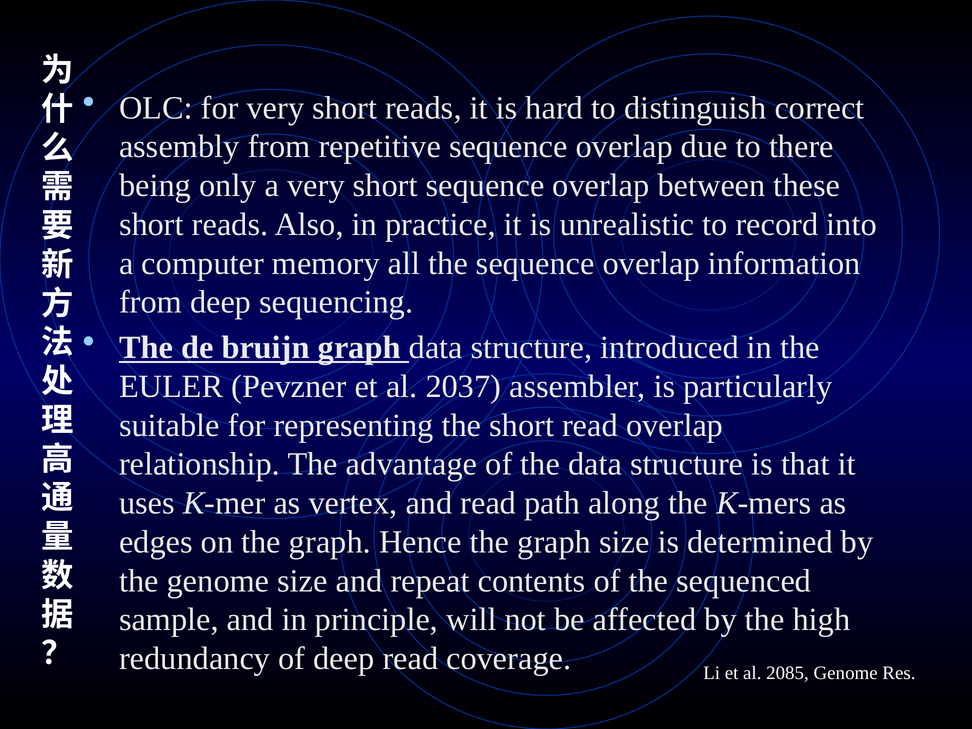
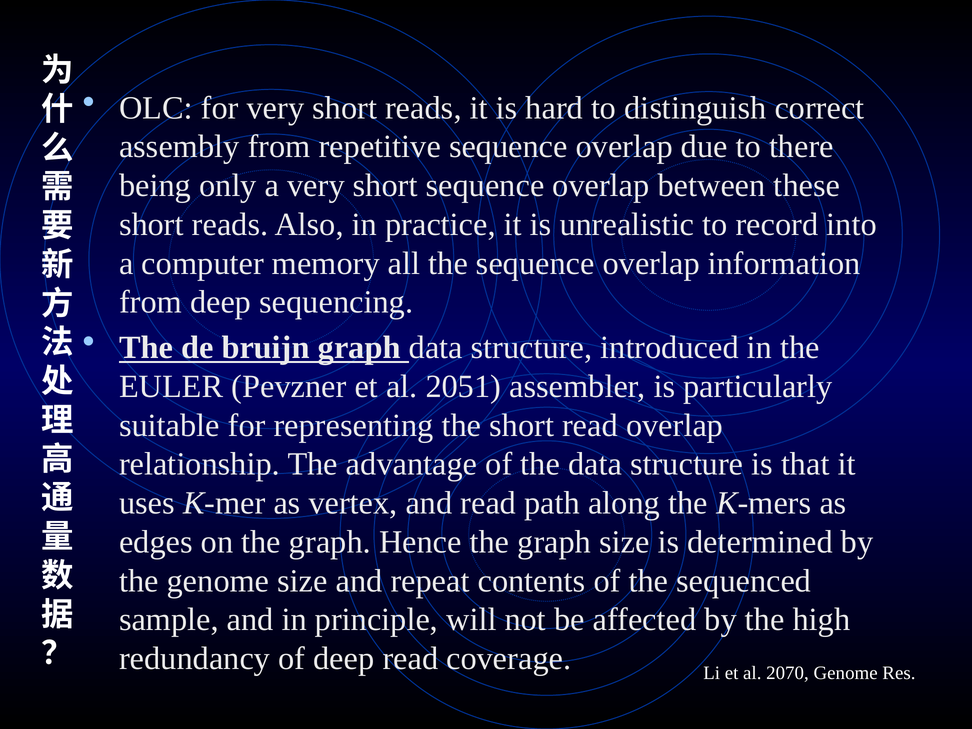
2037: 2037 -> 2051
2085: 2085 -> 2070
